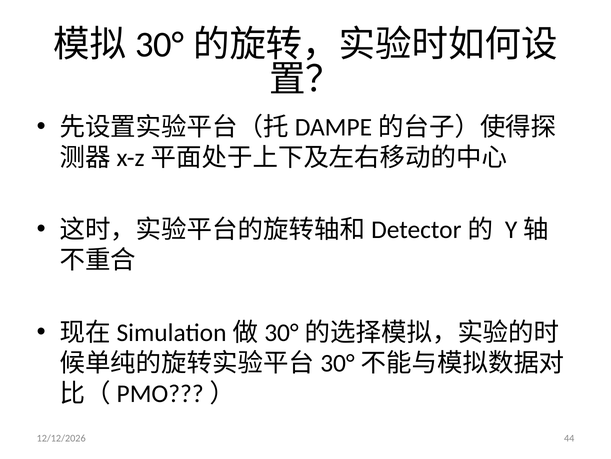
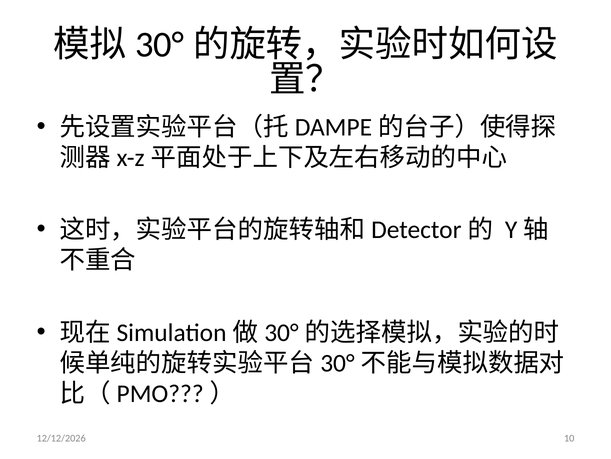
44: 44 -> 10
